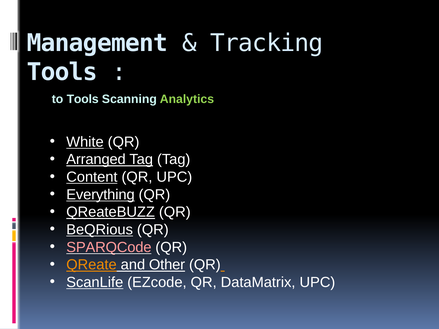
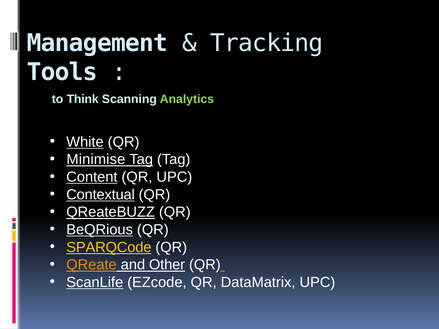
to Tools: Tools -> Think
Arranged: Arranged -> Minimise
Everything: Everything -> Contextual
SPARQCode colour: pink -> yellow
